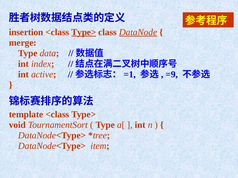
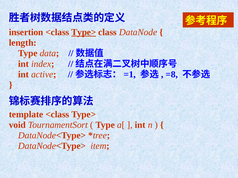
DataNode underline: present -> none
merge: merge -> length
=9: =9 -> =8
